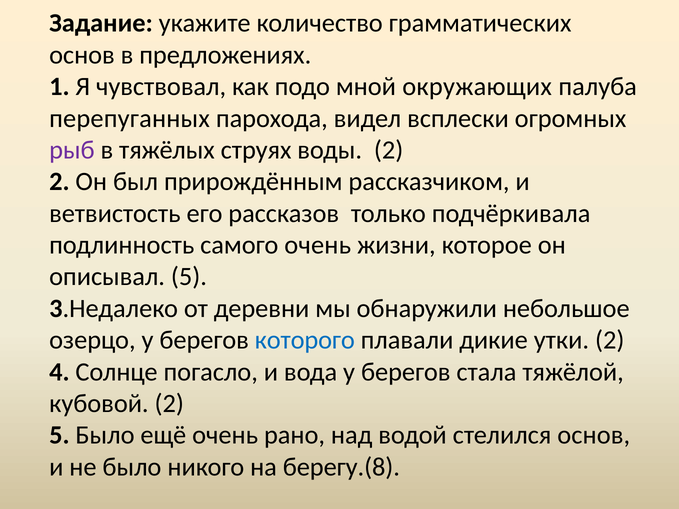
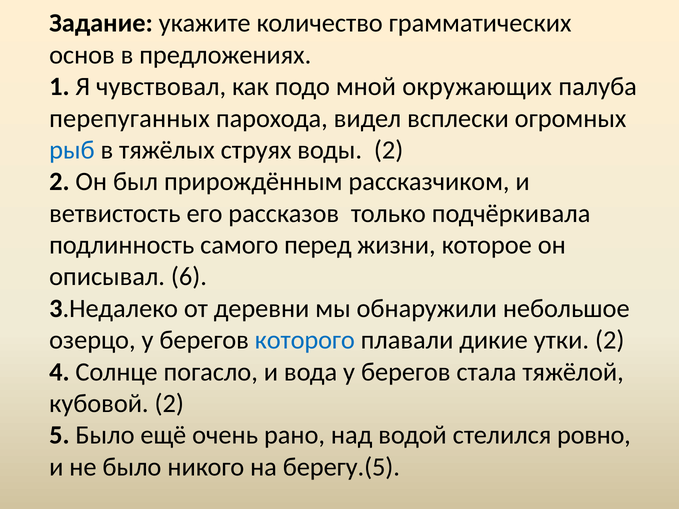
рыб colour: purple -> blue
самого очень: очень -> перед
описывал 5: 5 -> 6
стелился основ: основ -> ровно
берегу.(8: берегу.(8 -> берегу.(5
